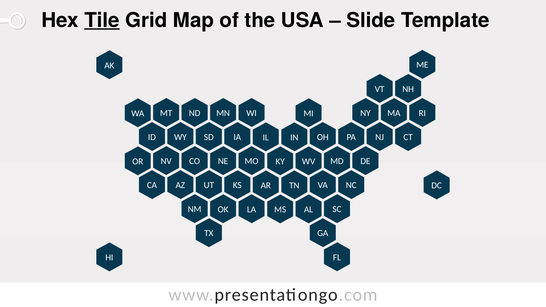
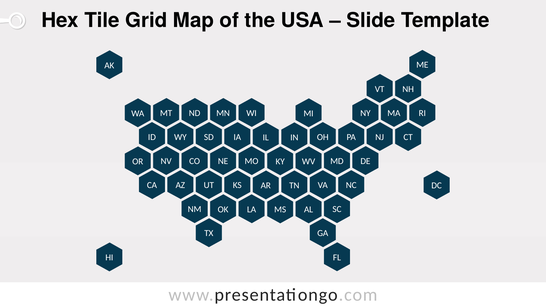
Tile underline: present -> none
